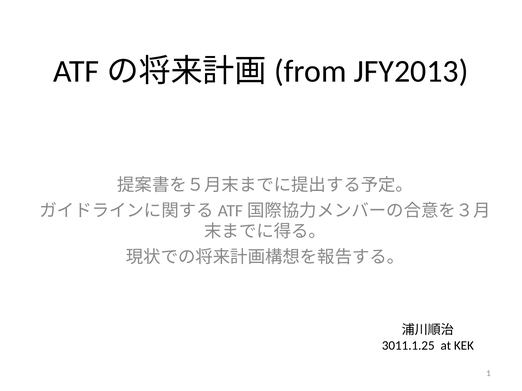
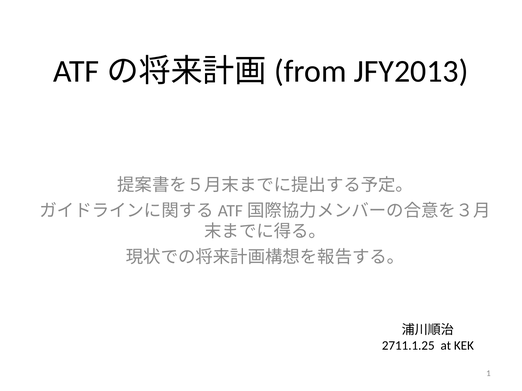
3011.1.25: 3011.1.25 -> 2711.1.25
